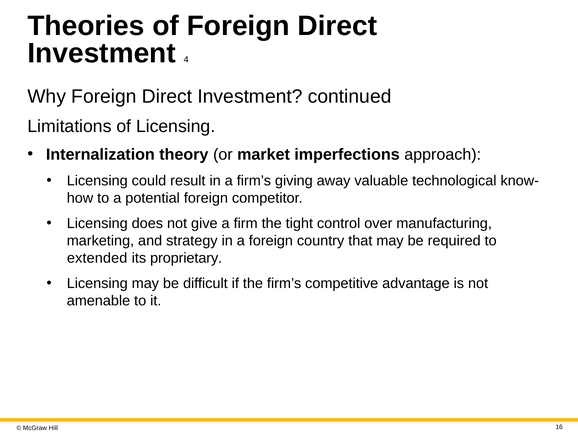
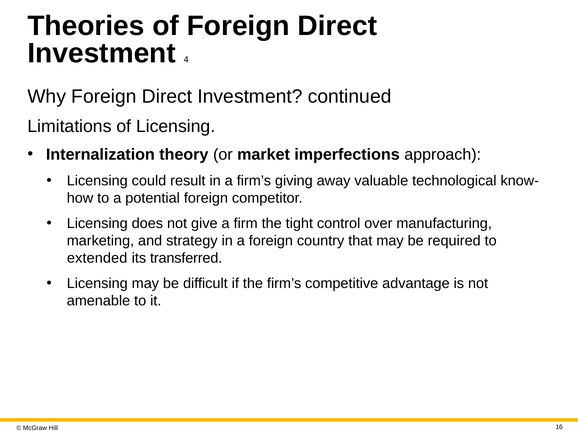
proprietary: proprietary -> transferred
